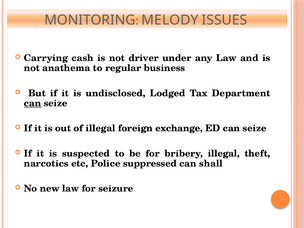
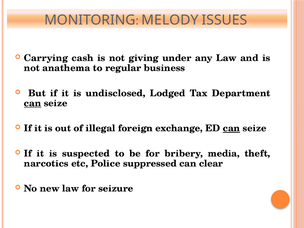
driver: driver -> giving
can at (231, 128) underline: none -> present
bribery illegal: illegal -> media
shall: shall -> clear
